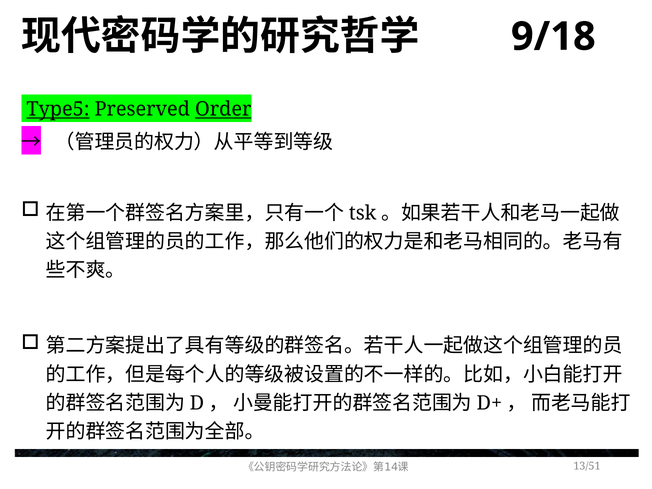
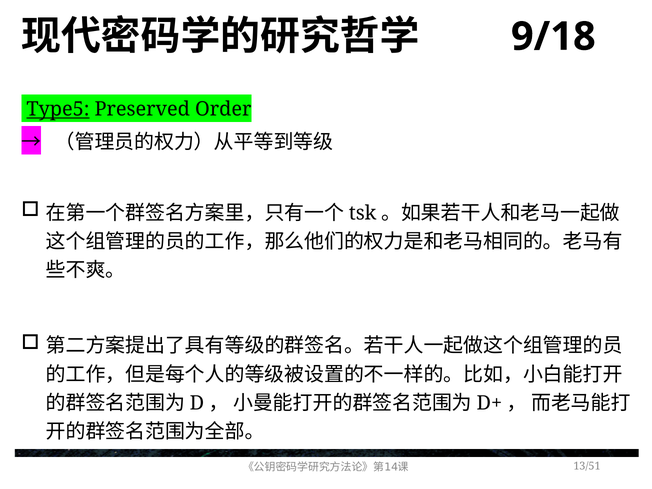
Order underline: present -> none
